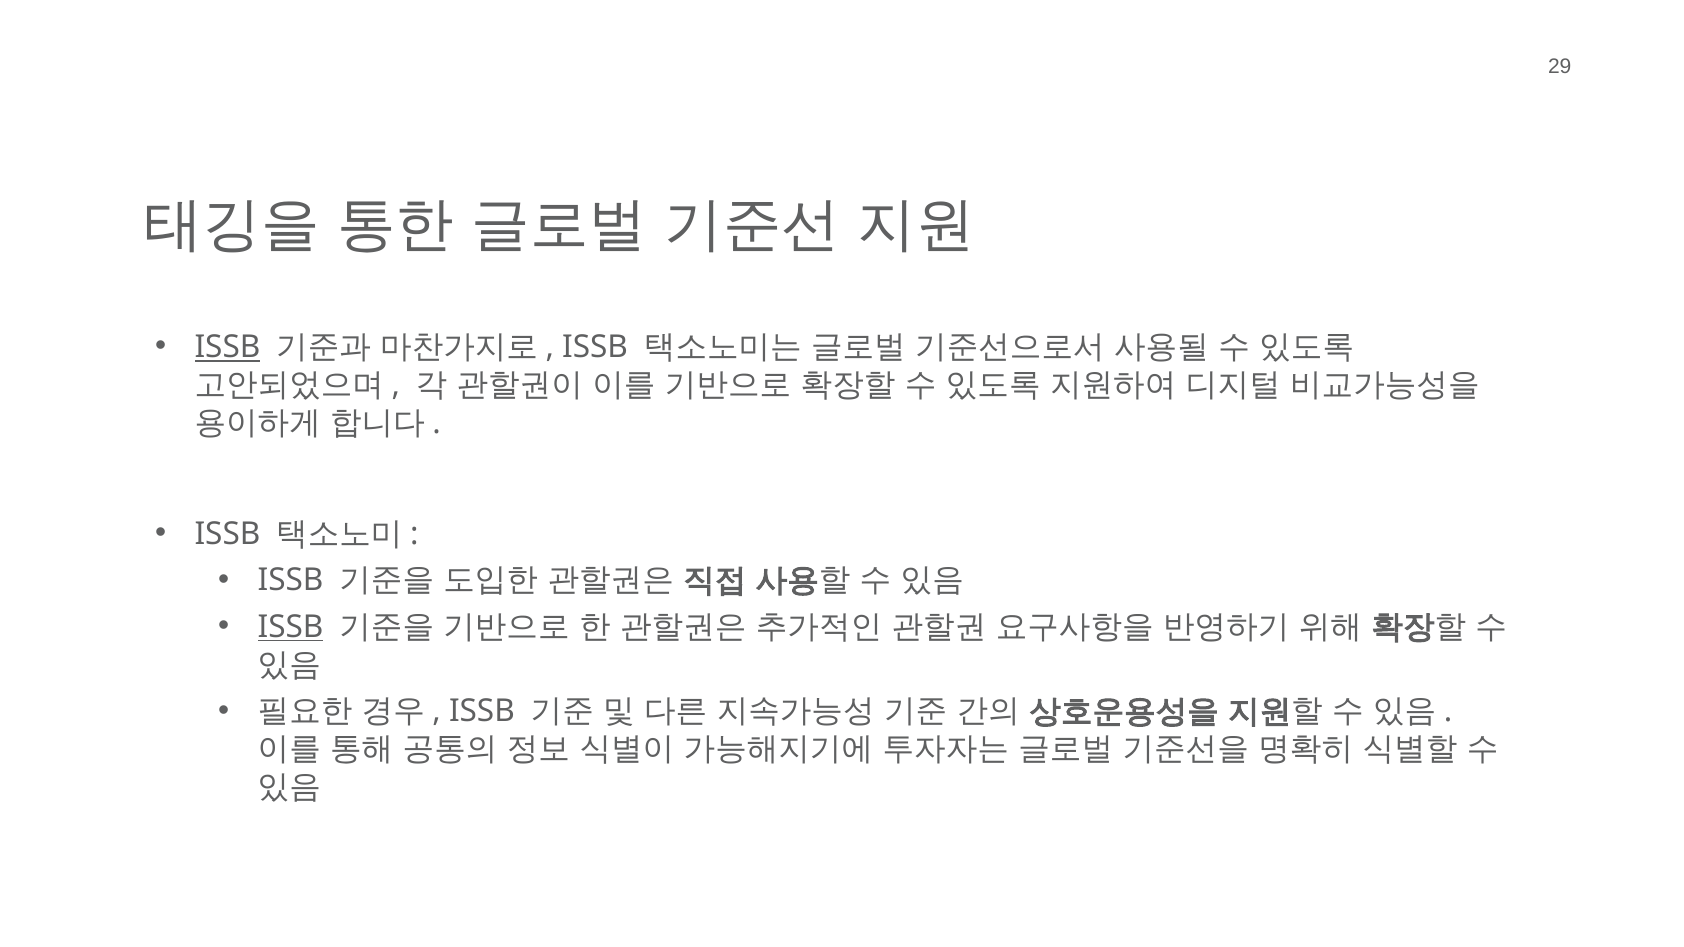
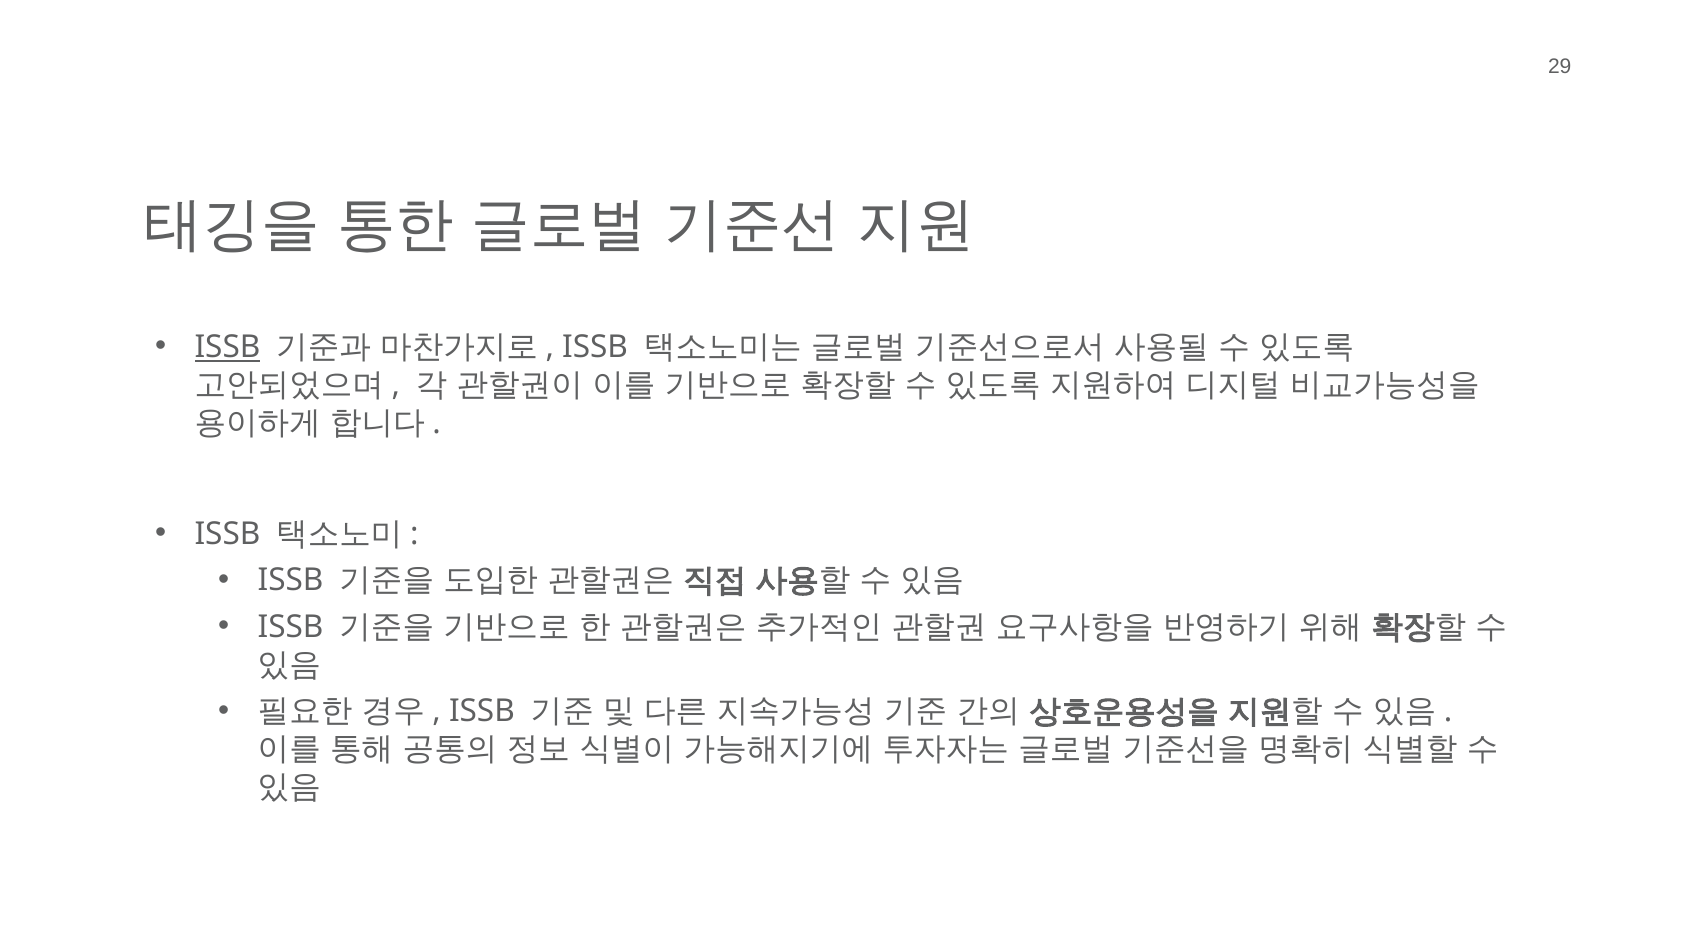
ISSB at (291, 627) underline: present -> none
